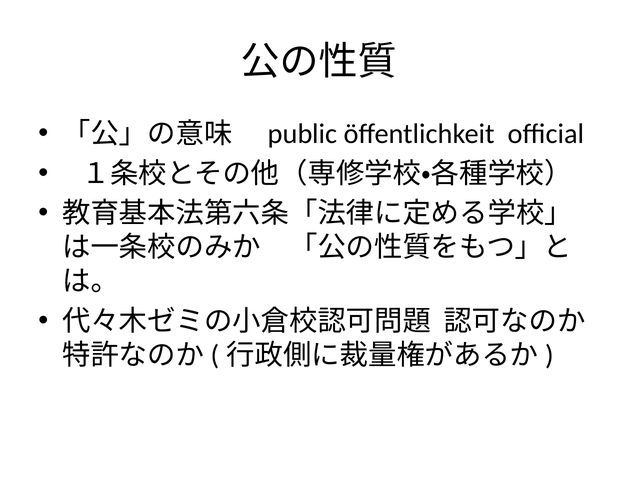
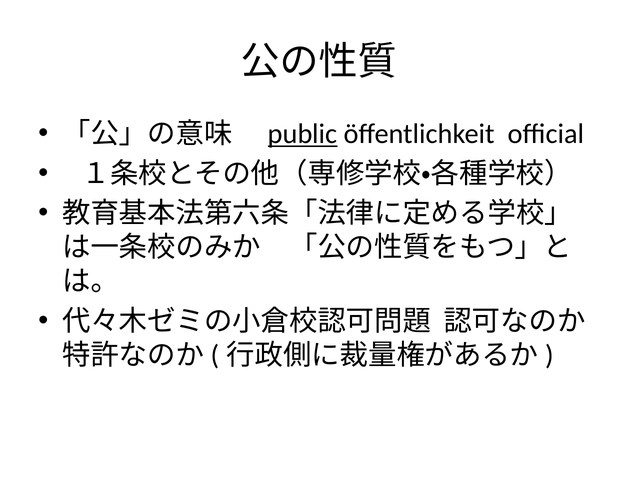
public underline: none -> present
